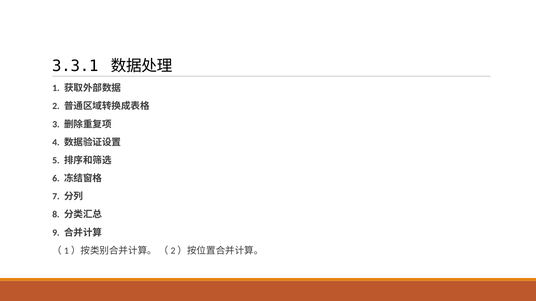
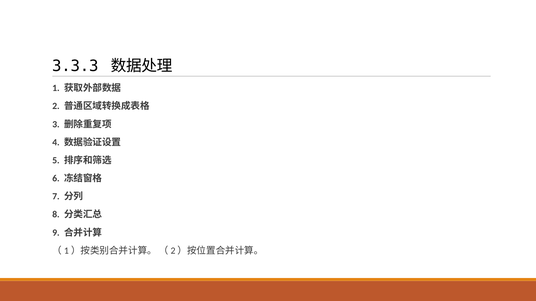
3.3.1: 3.3.1 -> 3.3.3
